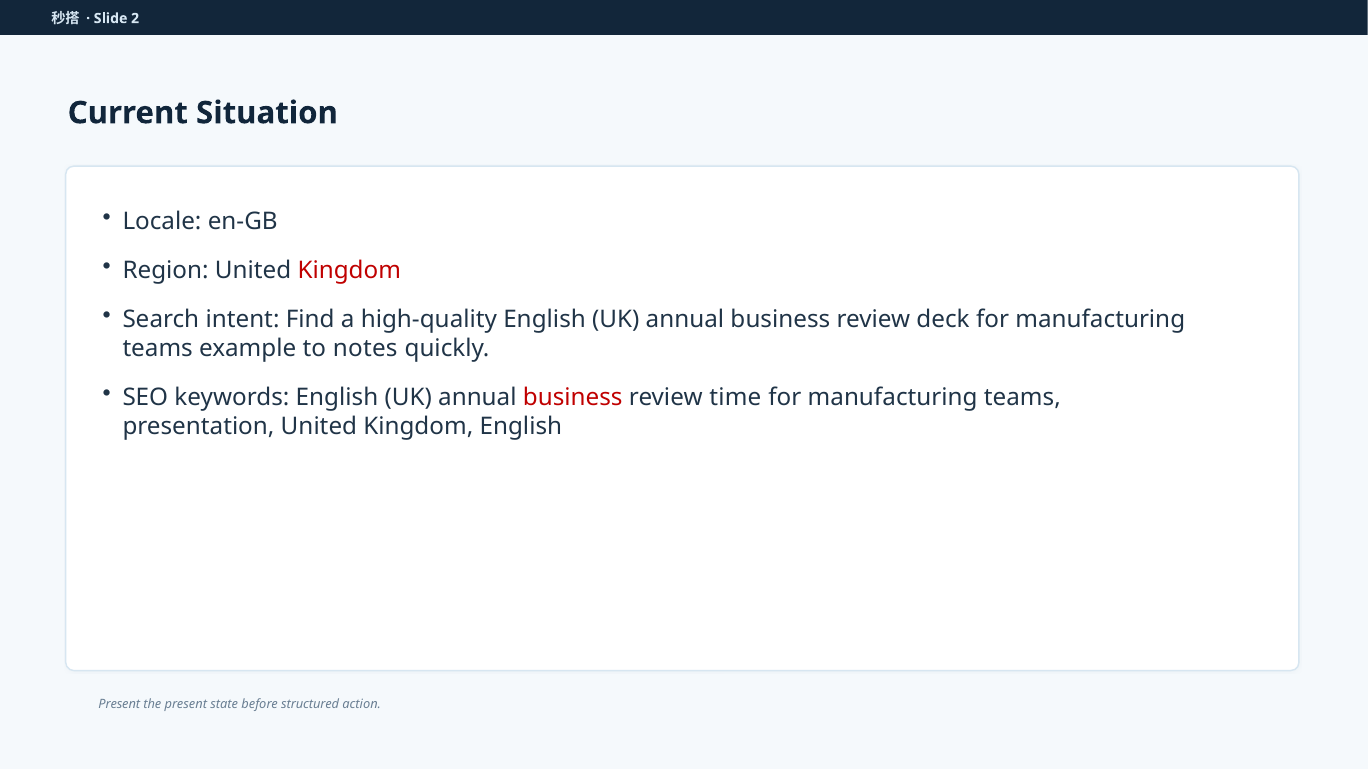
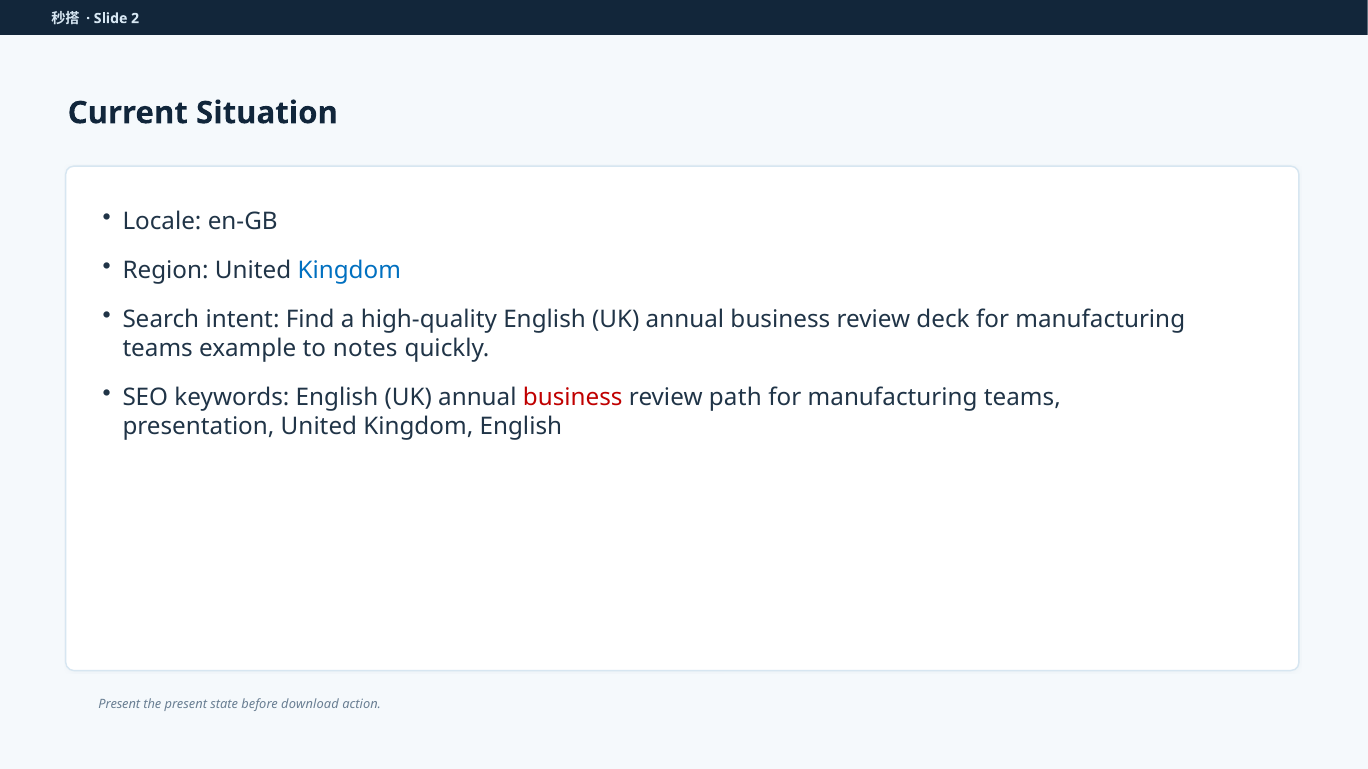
Kingdom at (349, 270) colour: red -> blue
time: time -> path
structured: structured -> download
